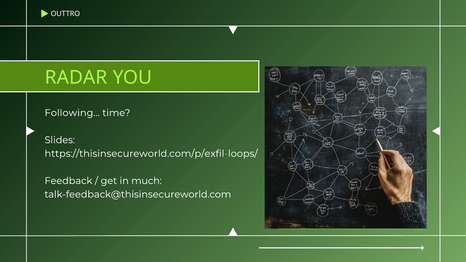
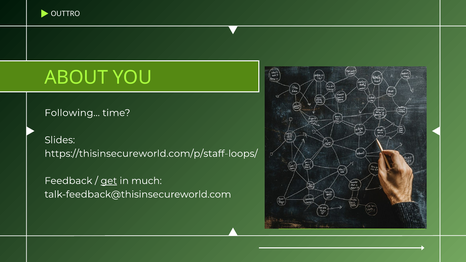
RADAR: RADAR -> ABOUT
https://thisinsecureworld.com/p/exfil-loops/: https://thisinsecureworld.com/p/exfil-loops/ -> https://thisinsecureworld.com/p/staff-loops/
get underline: none -> present
